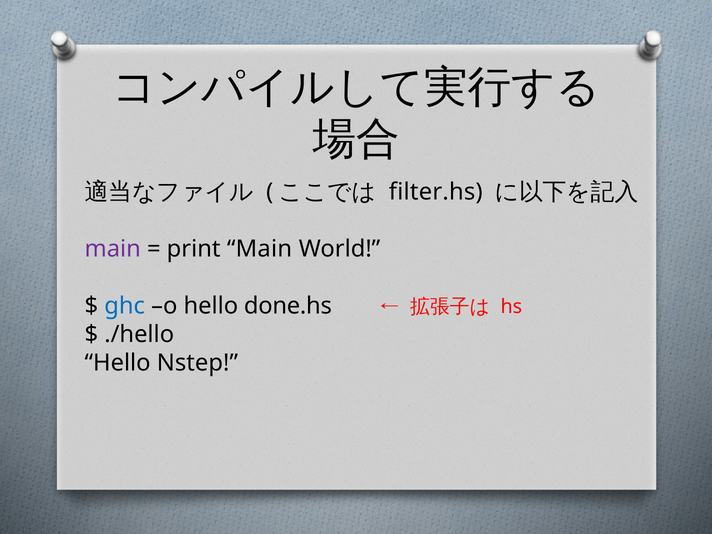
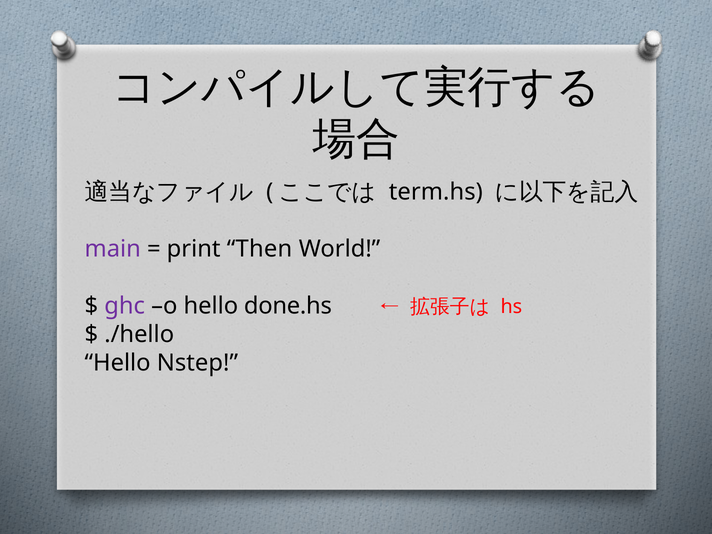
filter.hs: filter.hs -> term.hs
print Main: Main -> Then
ghc colour: blue -> purple
